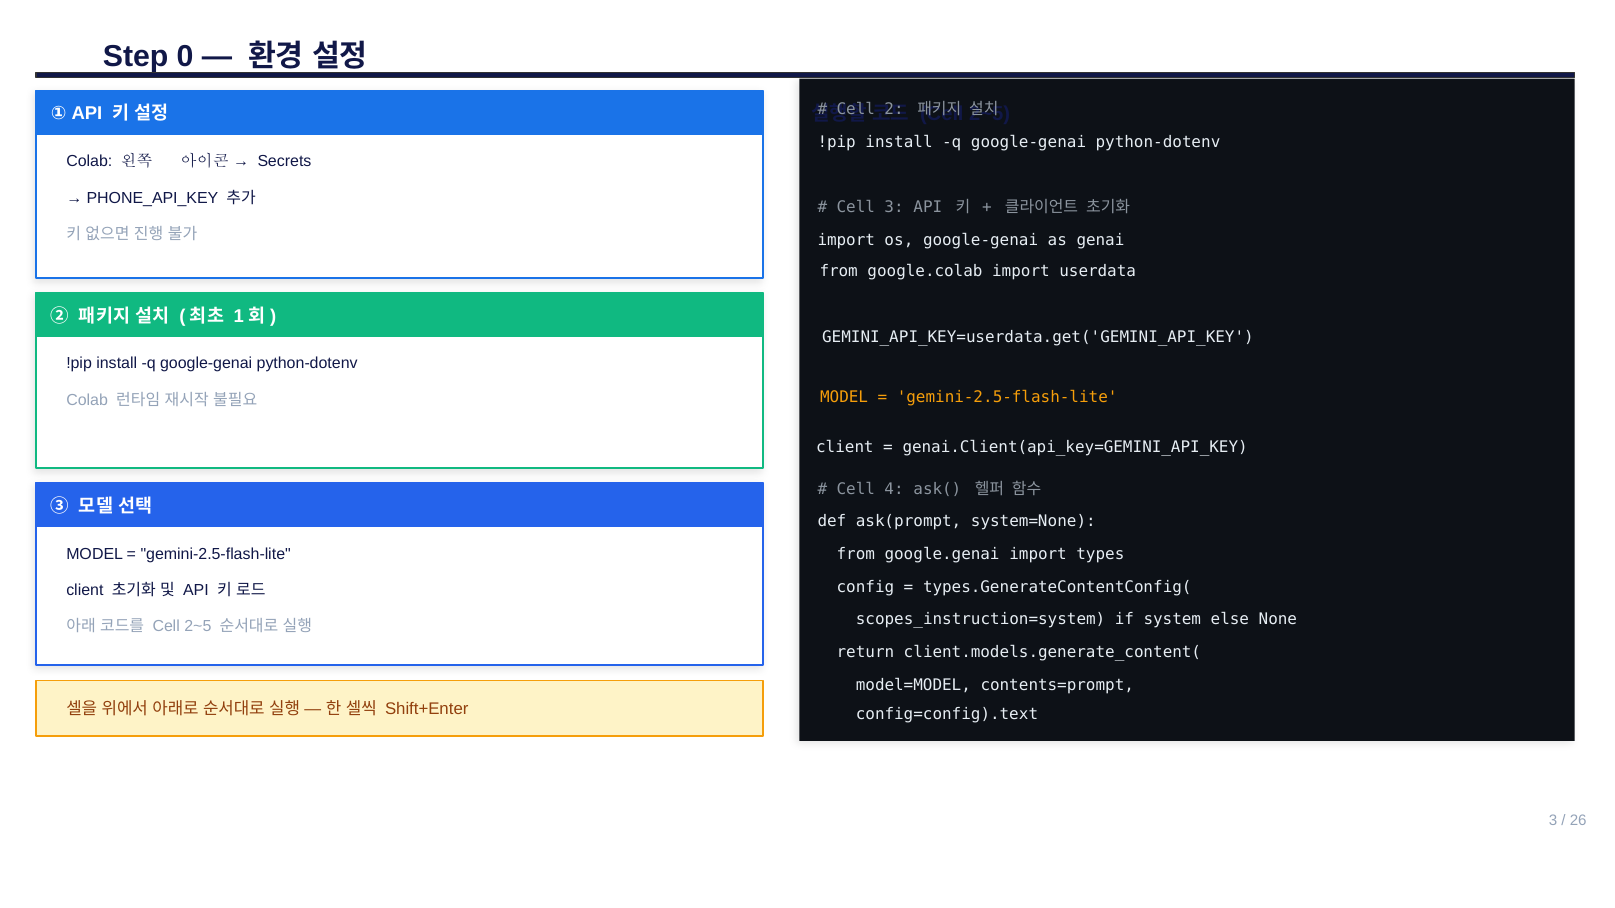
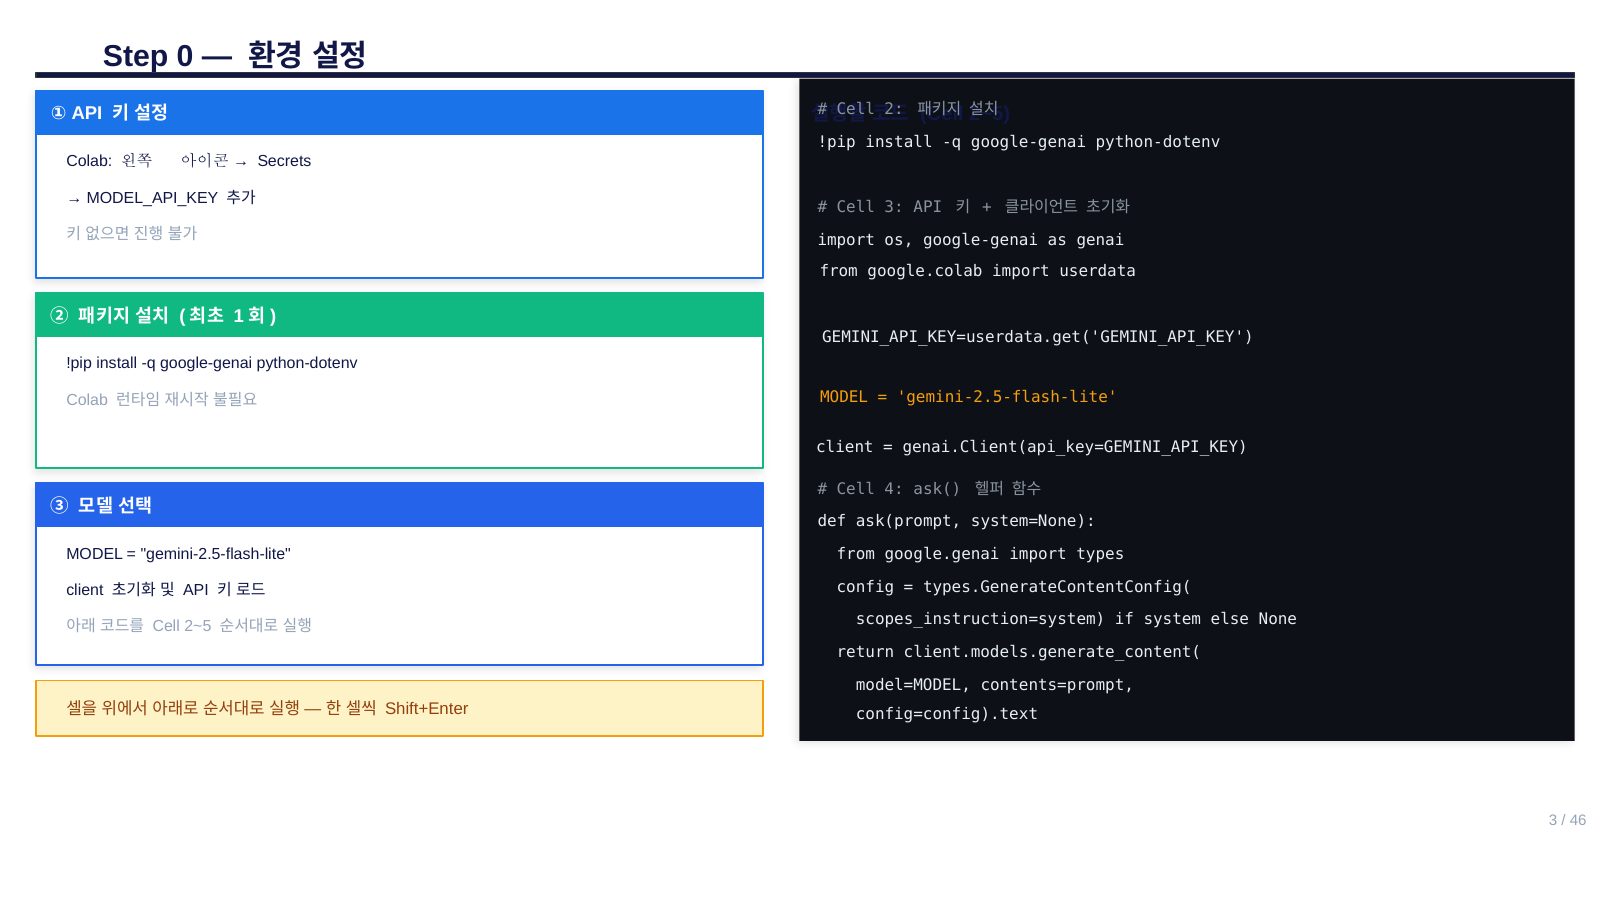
PHONE_API_KEY: PHONE_API_KEY -> MODEL_API_KEY
26: 26 -> 46
